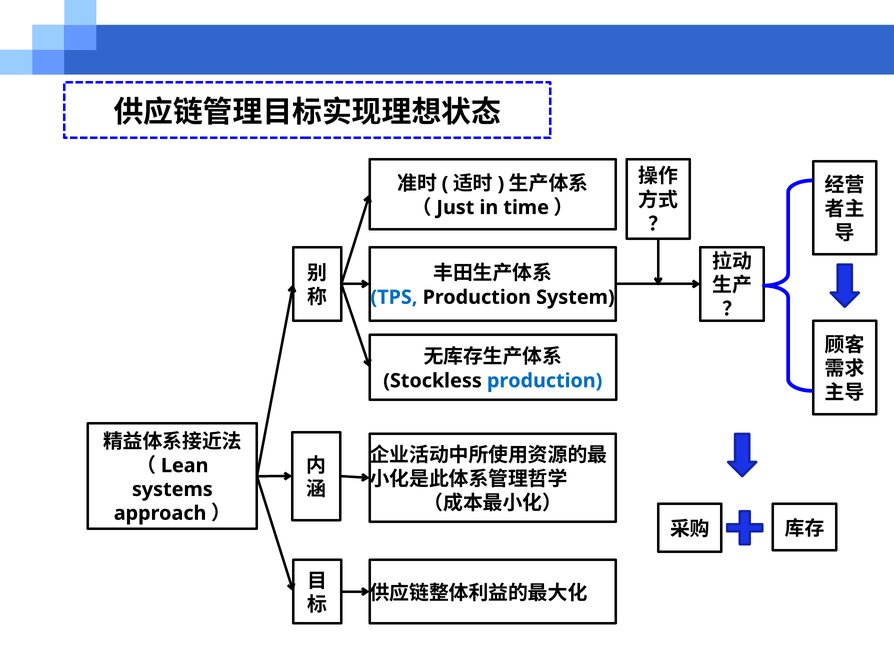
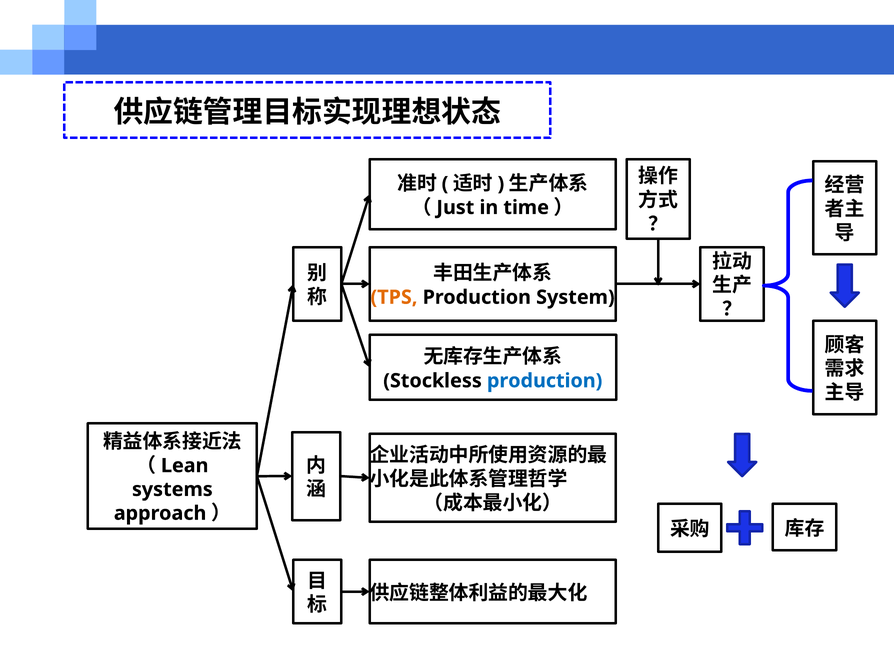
TPS colour: blue -> orange
